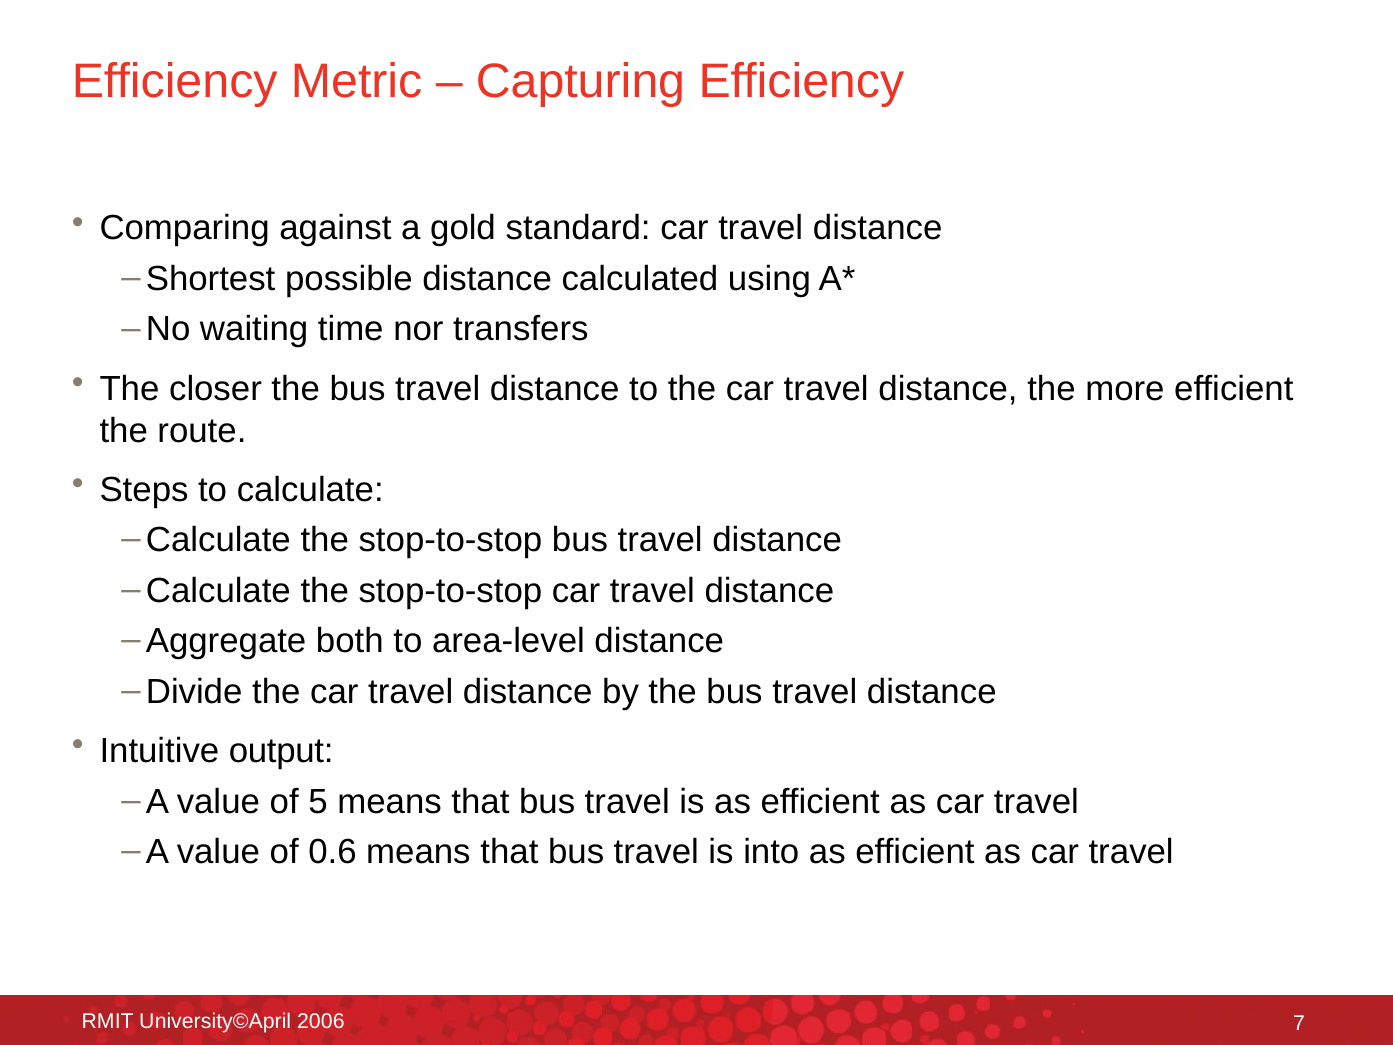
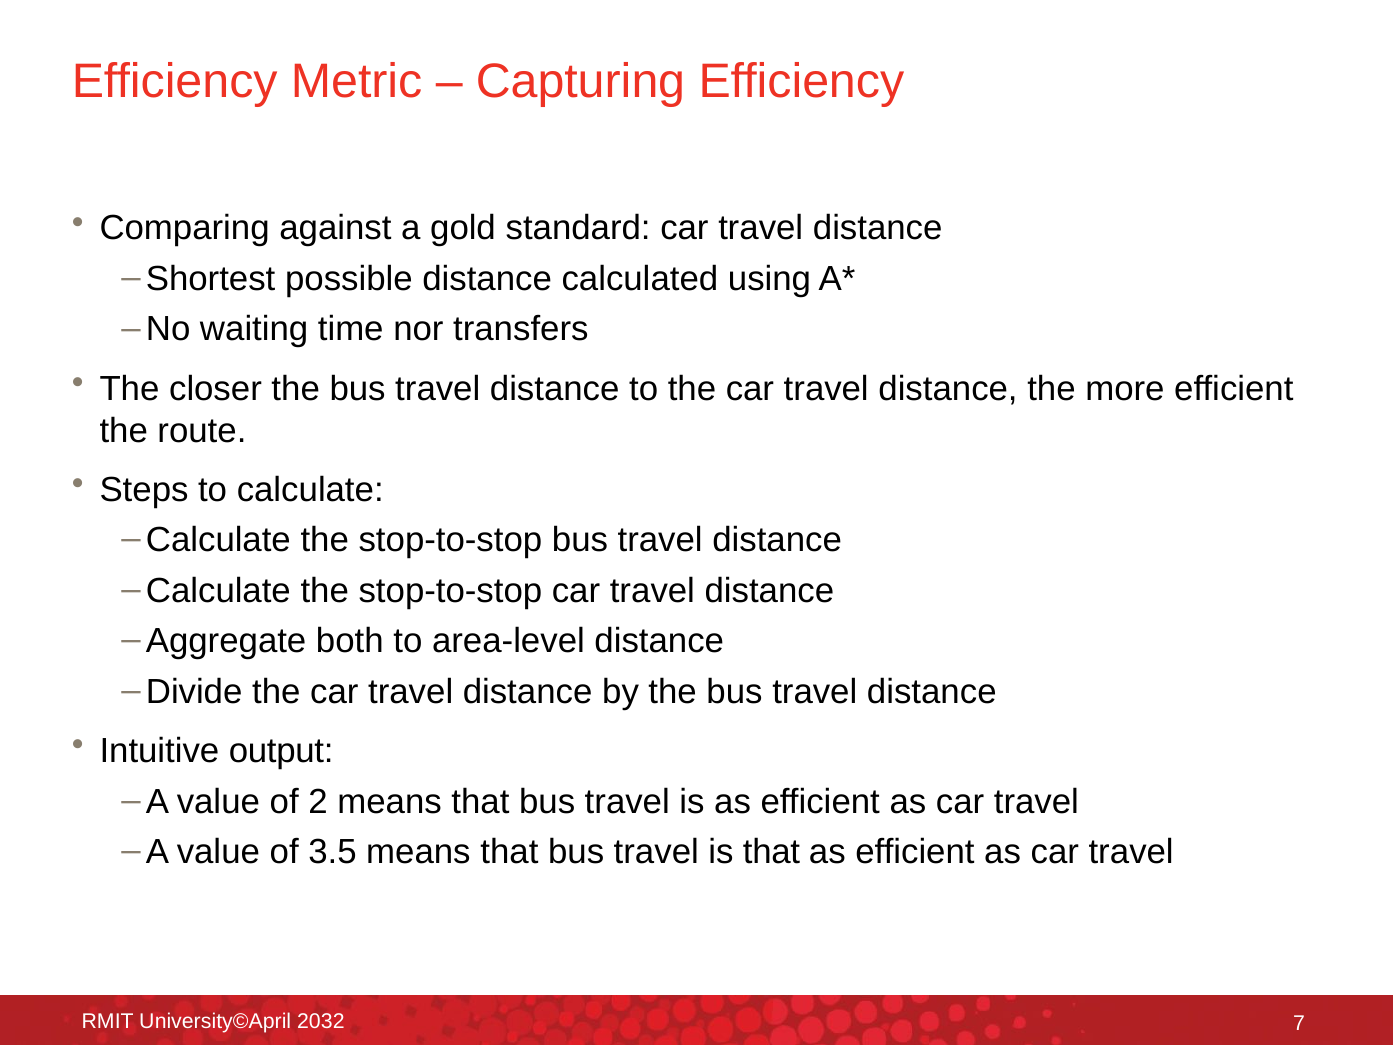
5: 5 -> 2
0.6: 0.6 -> 3.5
is into: into -> that
2006: 2006 -> 2032
